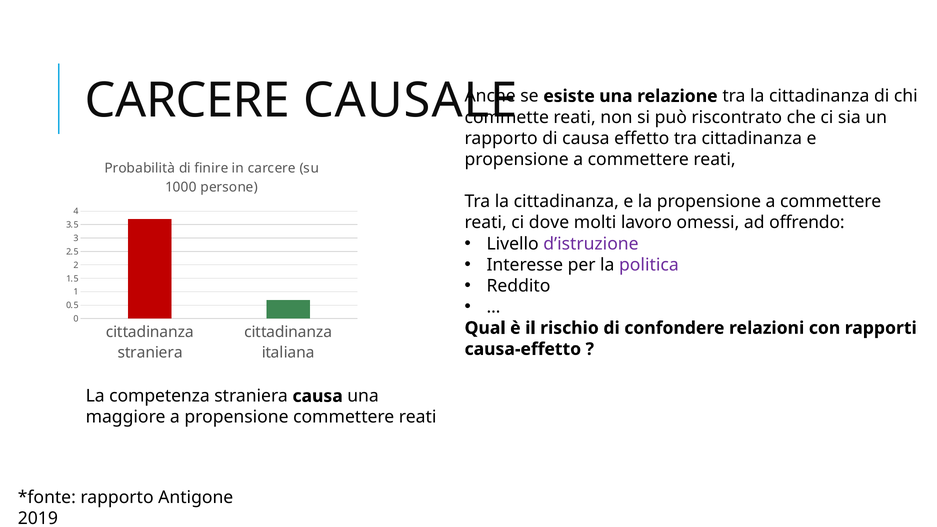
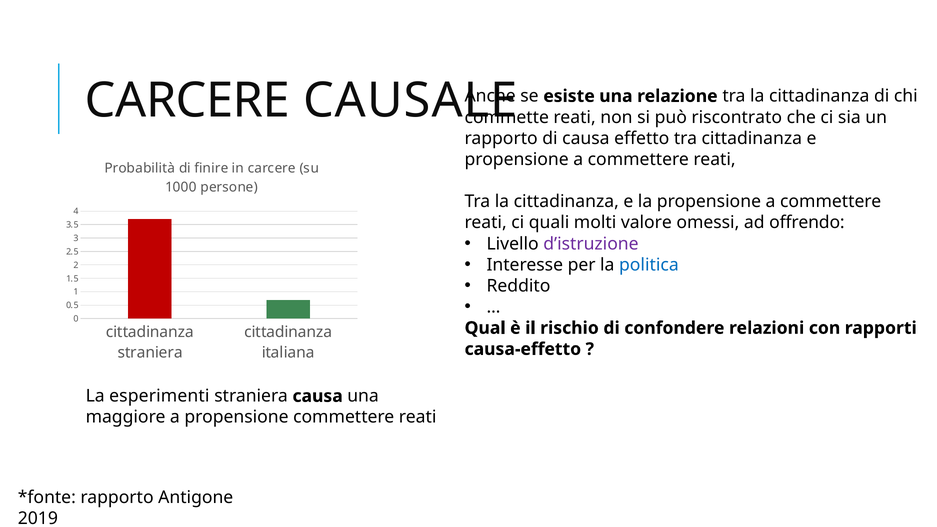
dove: dove -> quali
lavoro: lavoro -> valore
politica colour: purple -> blue
competenza: competenza -> esperimenti
